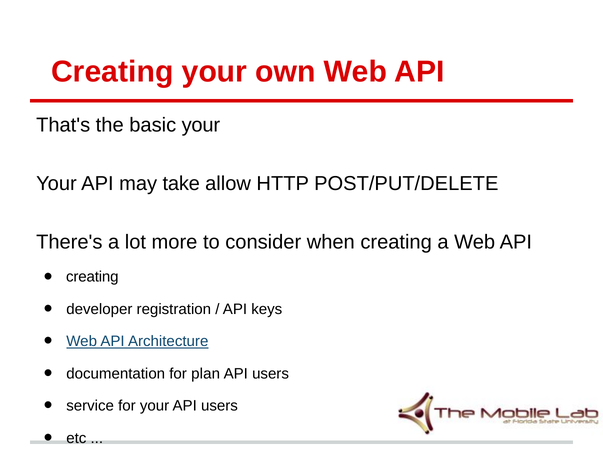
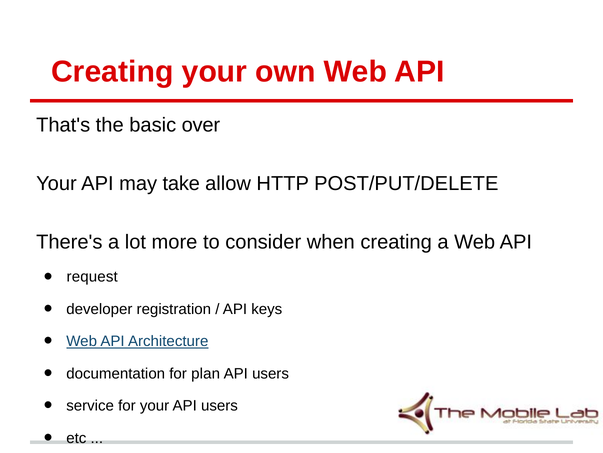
basic your: your -> over
creating at (92, 276): creating -> request
